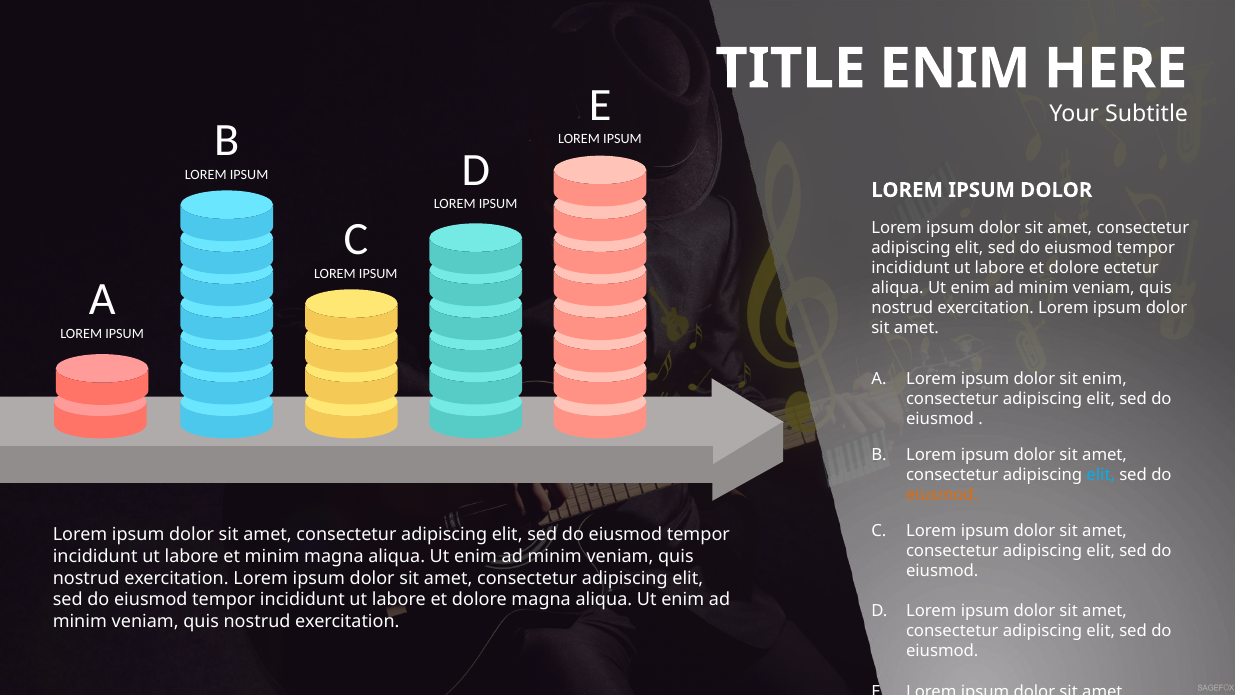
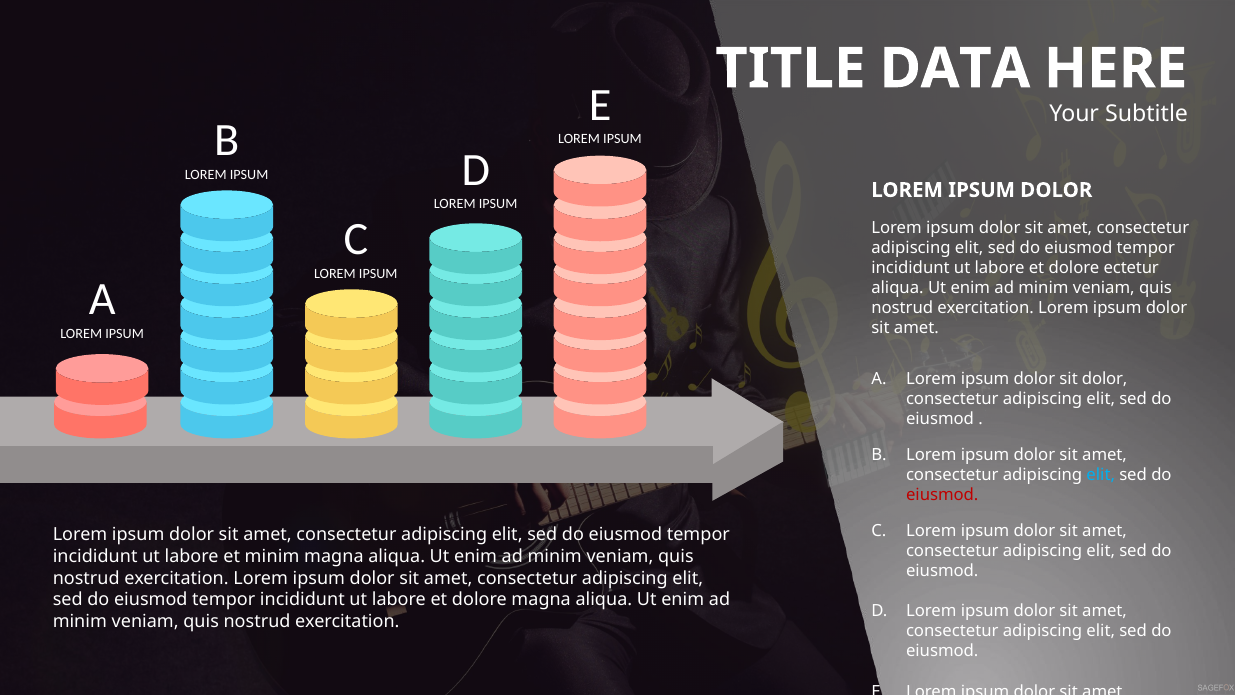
TITLE ENIM: ENIM -> DATA
sit enim: enim -> dolor
eiusmod at (942, 495) colour: orange -> red
